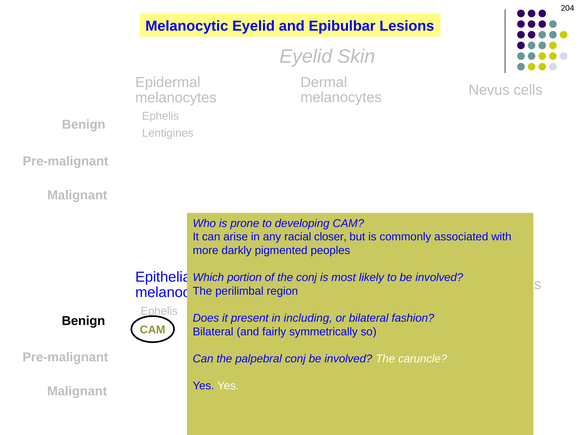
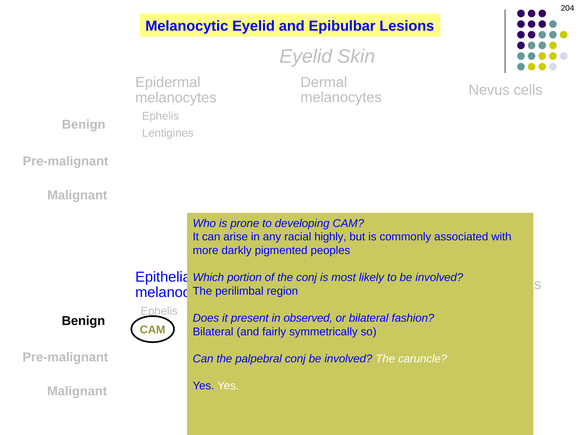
closer: closer -> highly
including: including -> observed
